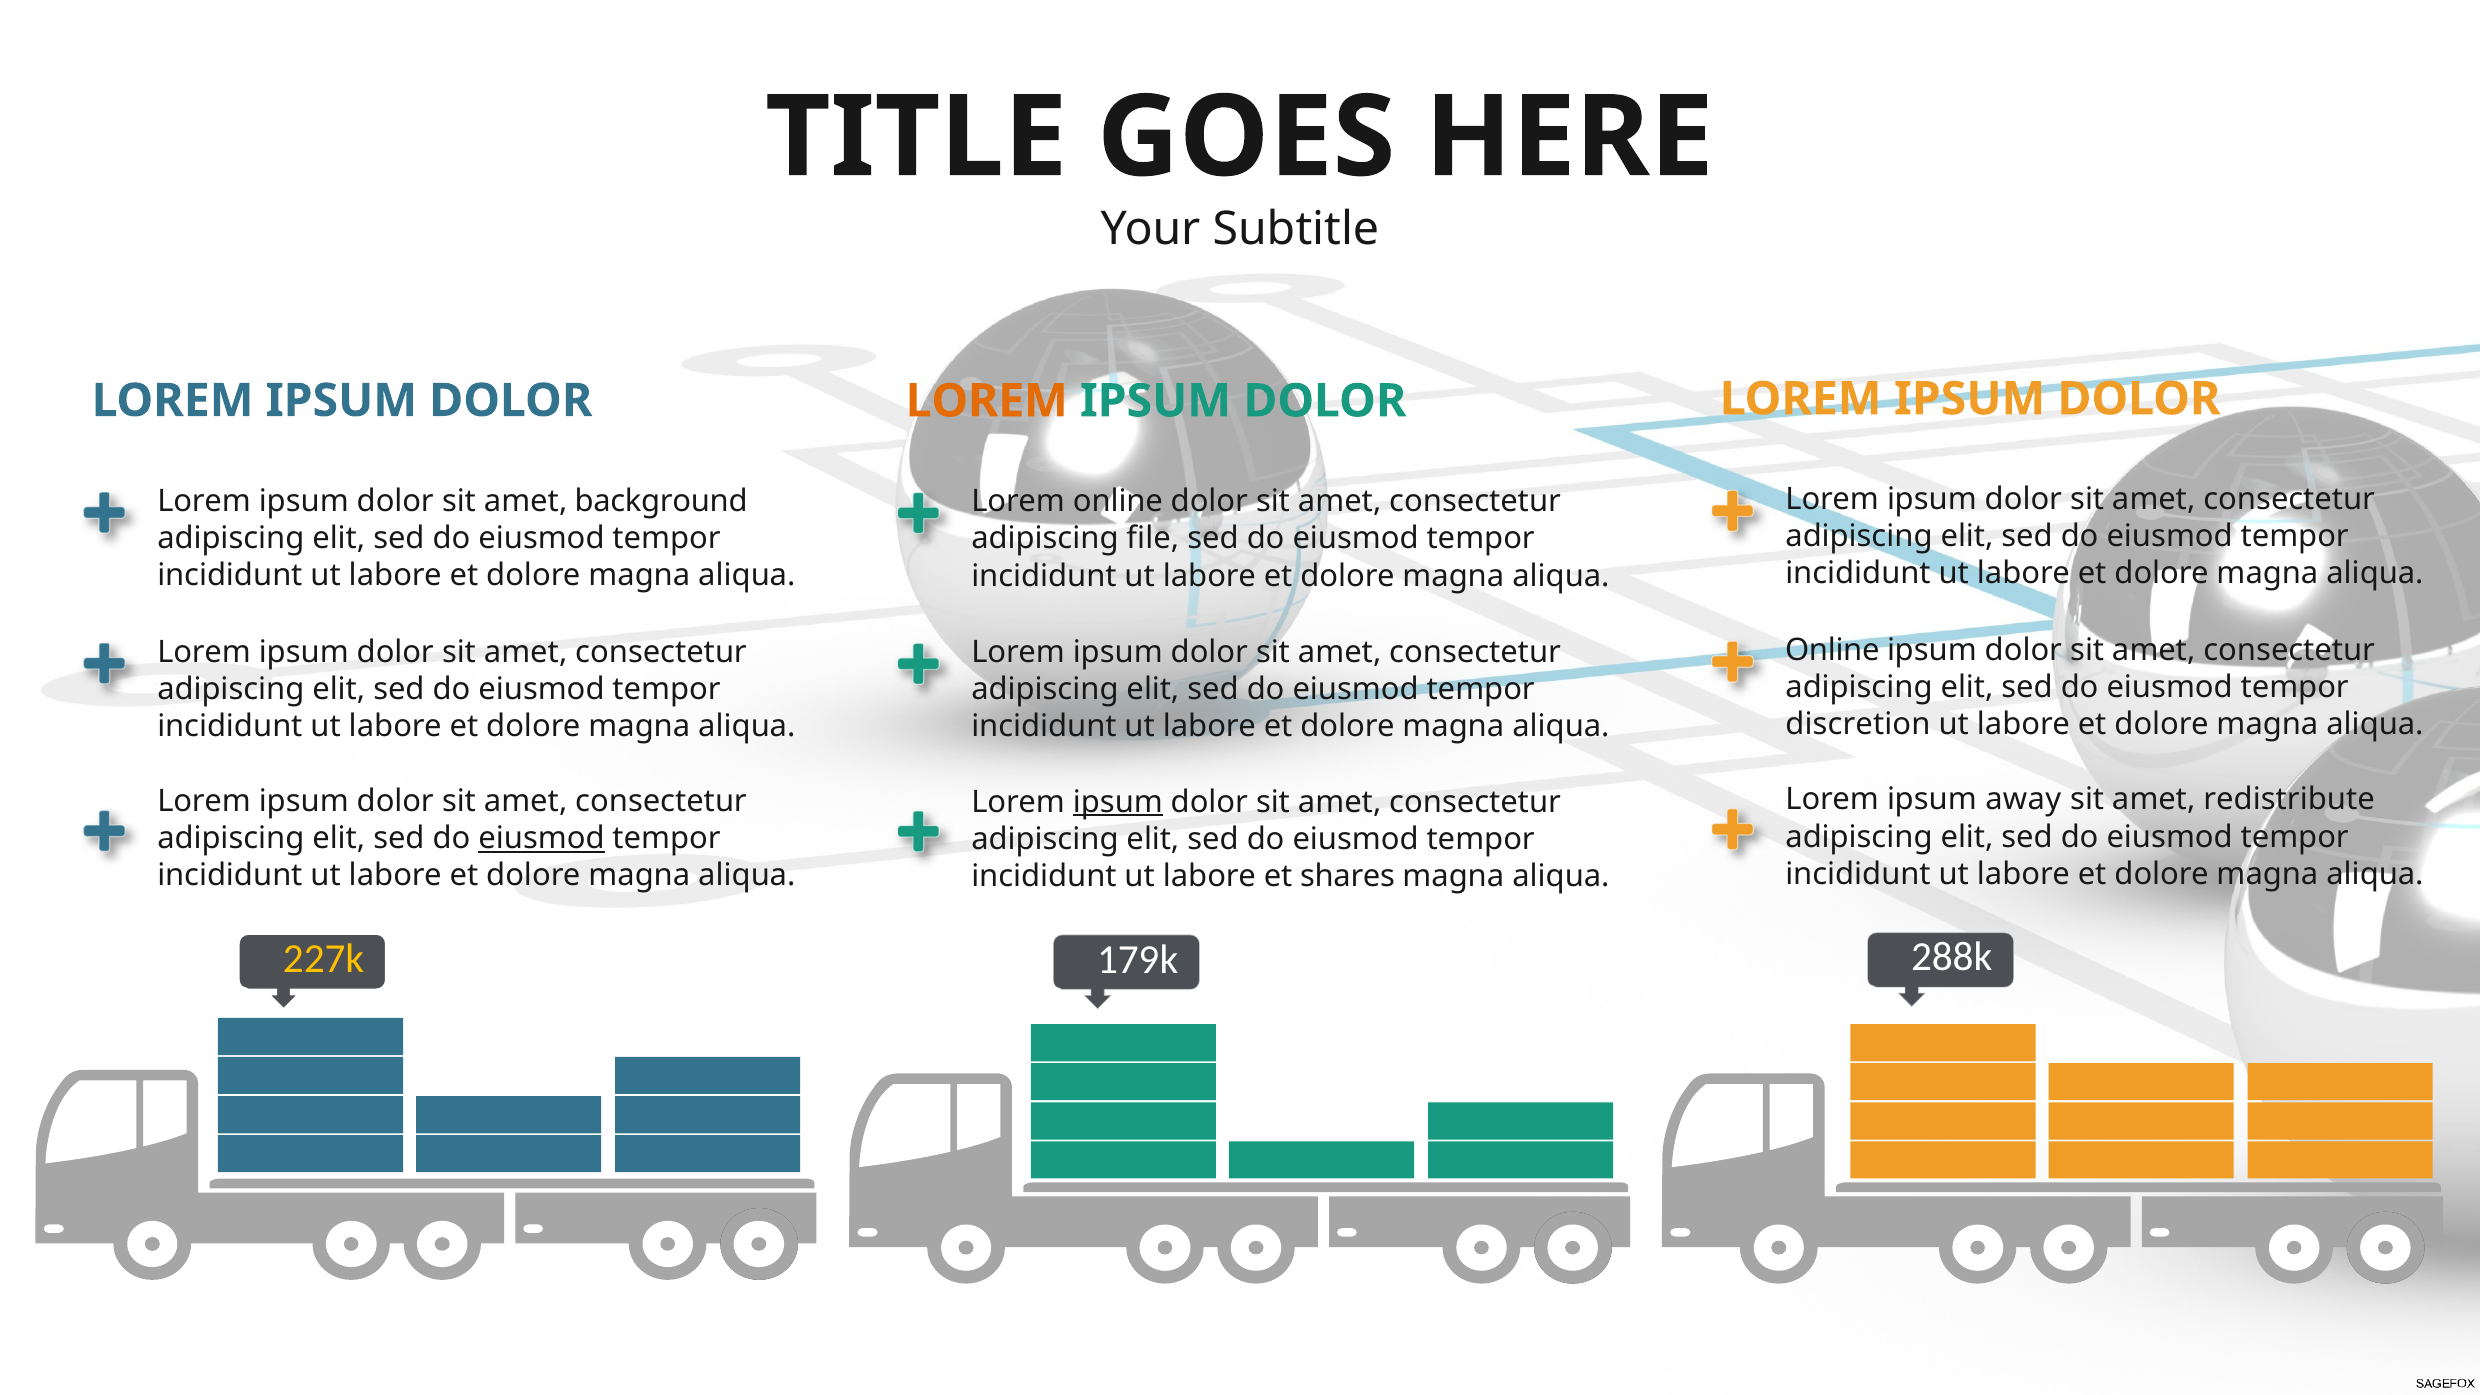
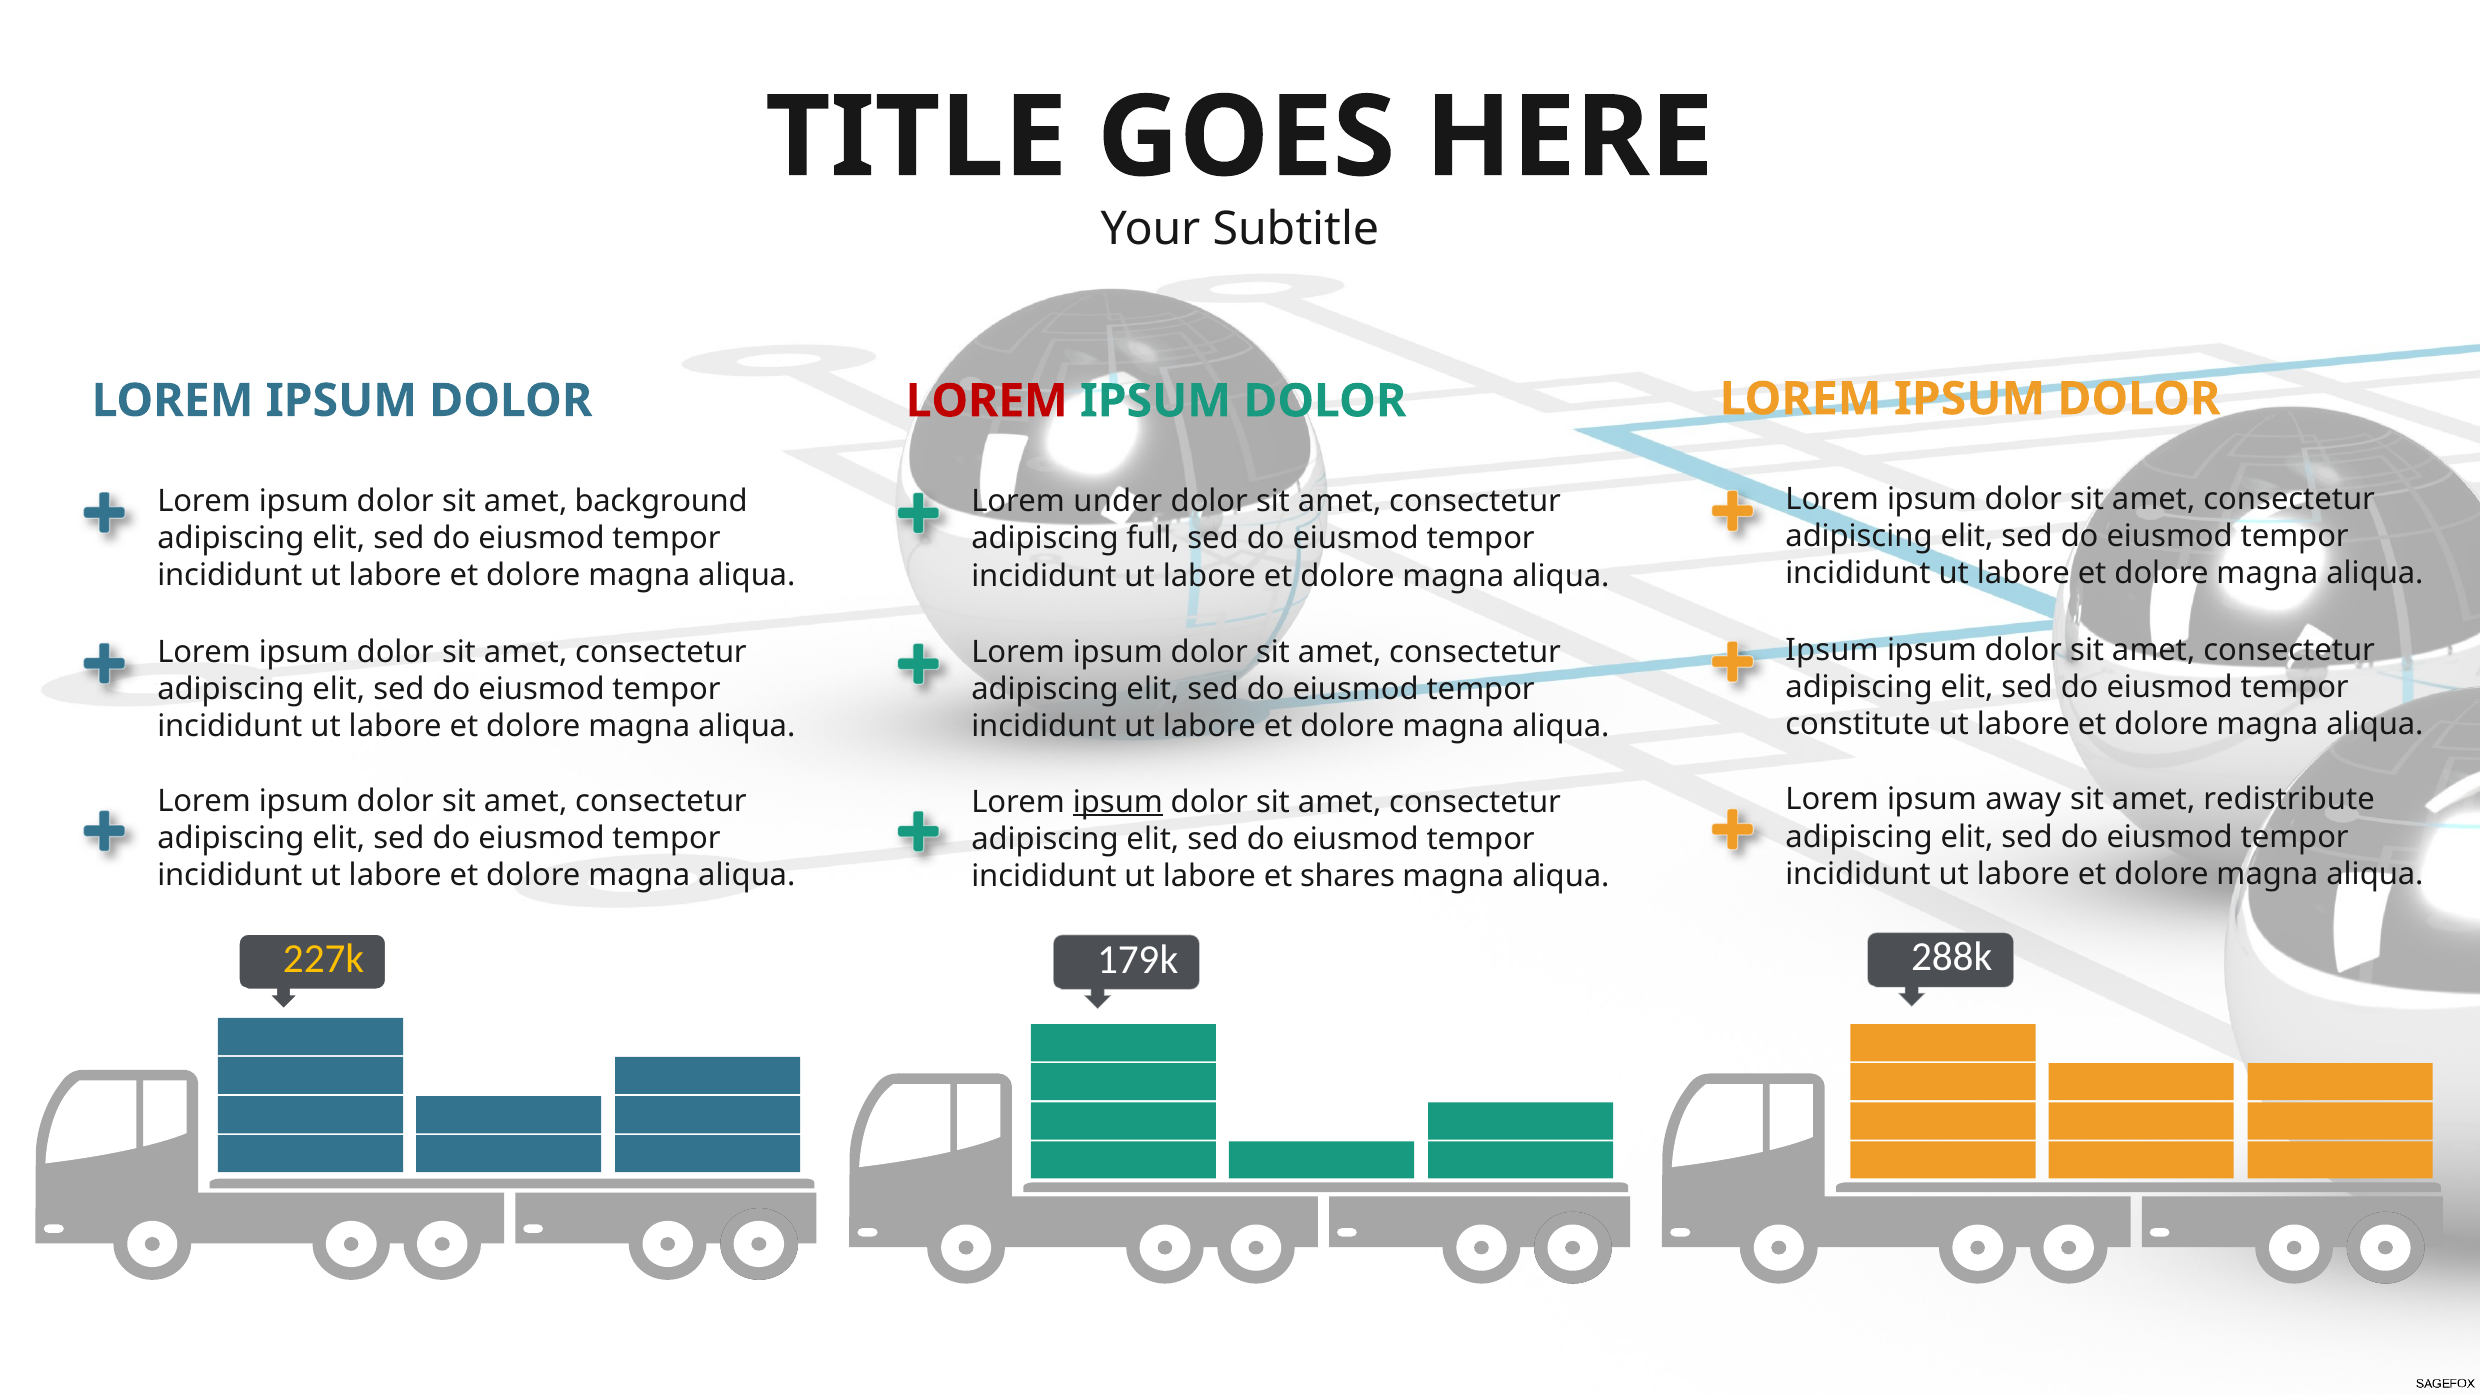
LOREM at (987, 401) colour: orange -> red
Lorem online: online -> under
file: file -> full
Online at (1832, 650): Online -> Ipsum
discretion: discretion -> constitute
eiusmod at (542, 839) underline: present -> none
